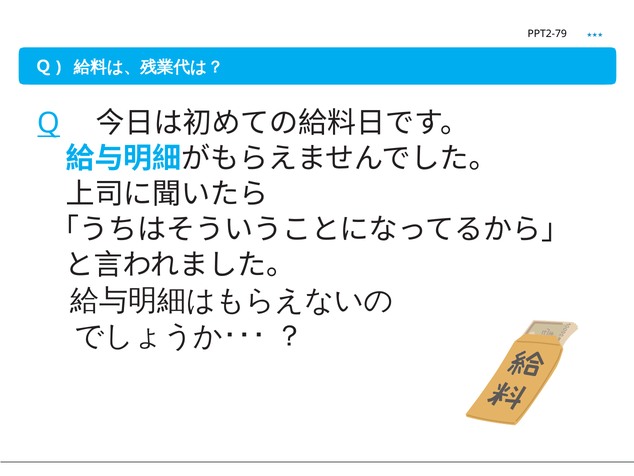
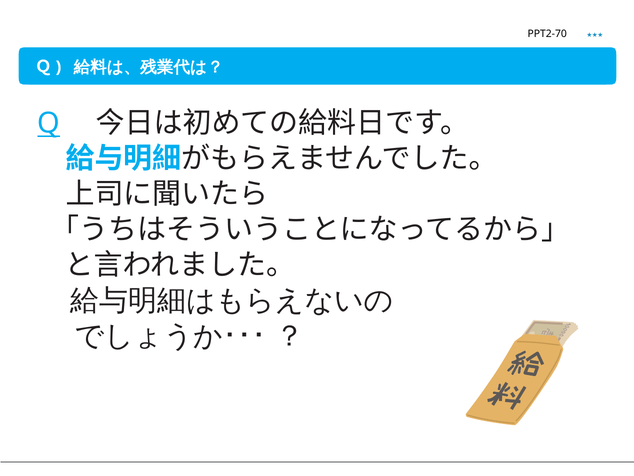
PPT2-79: PPT2-79 -> PPT2-70
